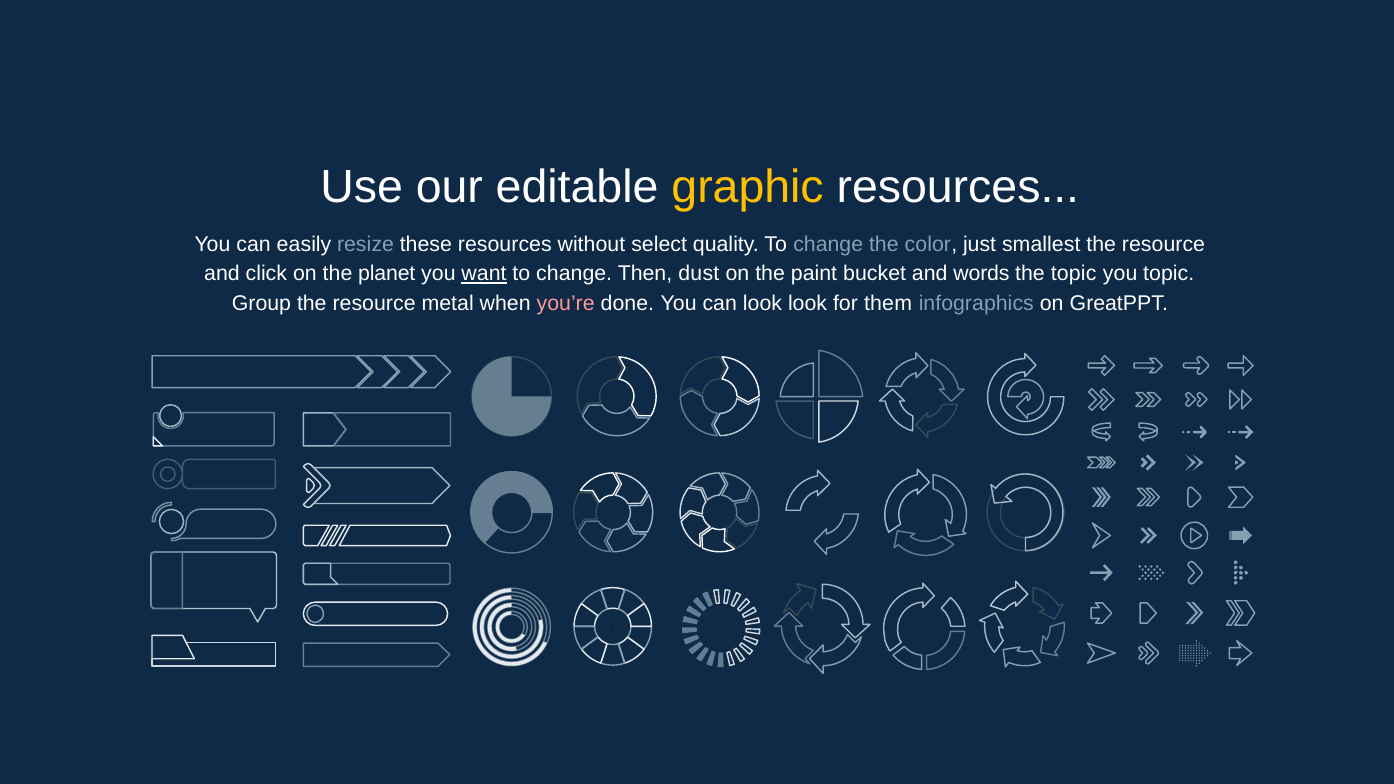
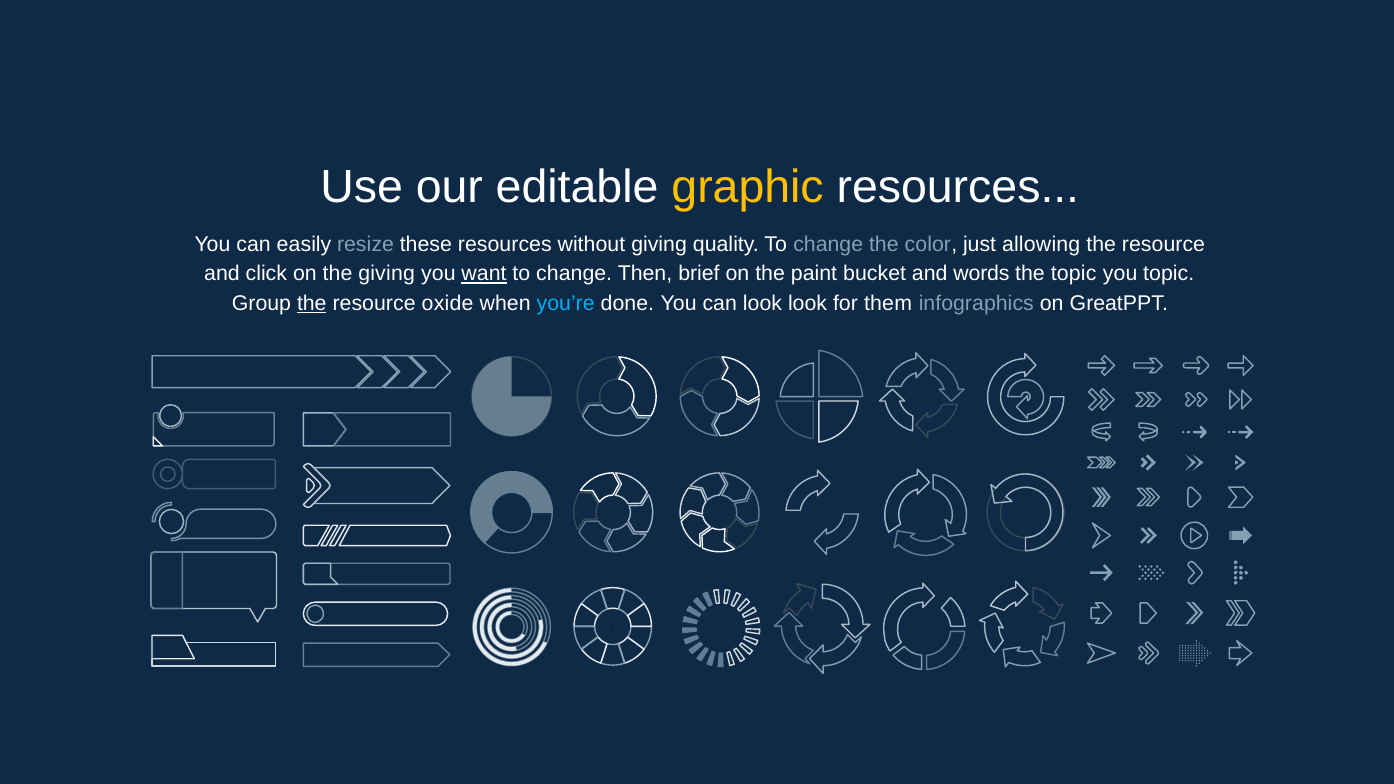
without select: select -> giving
smallest: smallest -> allowing
the planet: planet -> giving
dust: dust -> brief
the at (312, 303) underline: none -> present
metal: metal -> oxide
you’re colour: pink -> light blue
